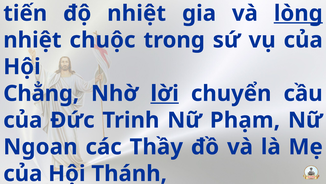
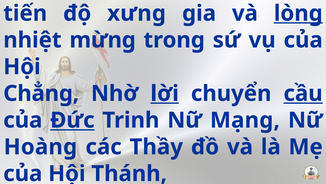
độ nhiệt: nhiệt -> xưng
chuộc: chuộc -> mừng
cầu underline: none -> present
Đức underline: none -> present
Phạm: Phạm -> Mạng
Ngoan: Ngoan -> Hoàng
